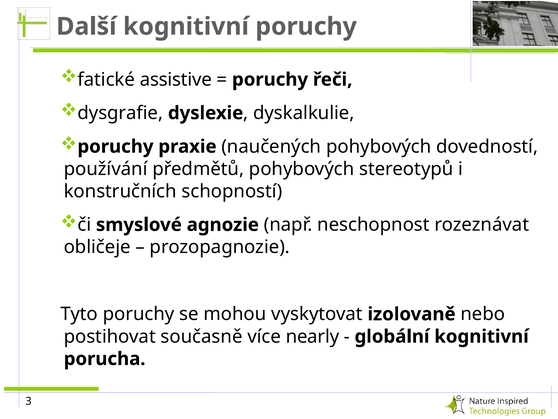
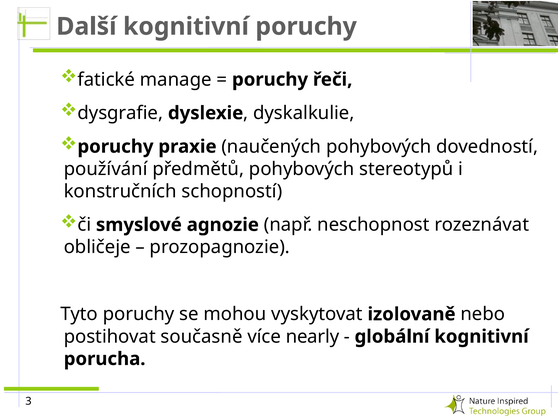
assistive: assistive -> manage
